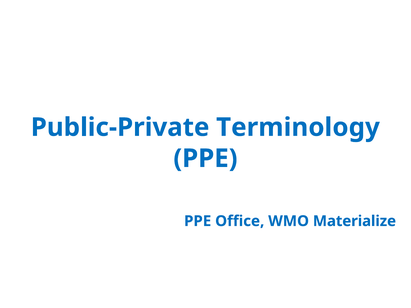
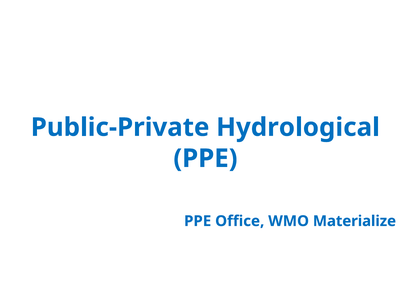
Terminology: Terminology -> Hydrological
